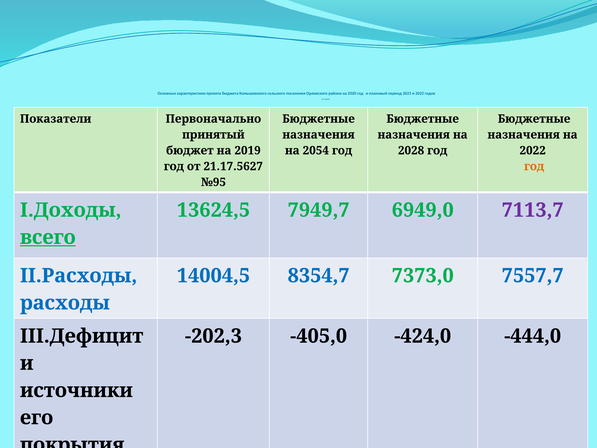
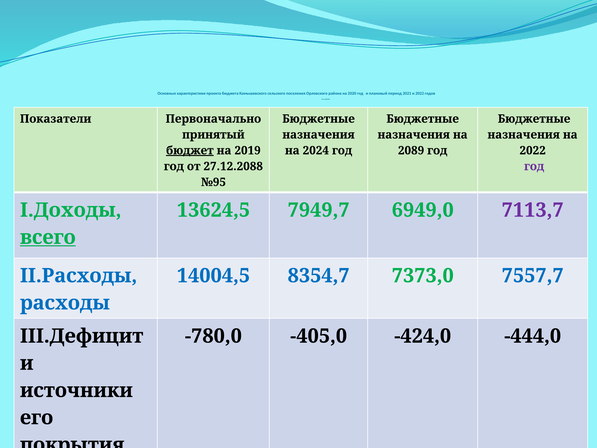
бюджет underline: none -> present
2054: 2054 -> 2024
2028: 2028 -> 2089
21.17.5627: 21.17.5627 -> 27.12.2088
год at (534, 166) colour: orange -> purple
-202,3: -202,3 -> -780,0
